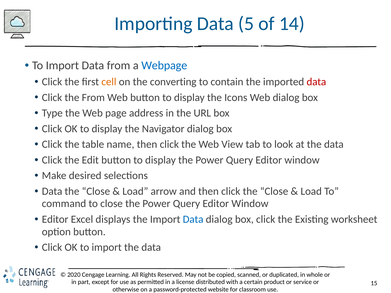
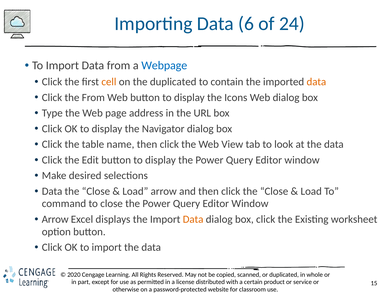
5: 5 -> 6
14: 14 -> 24
the converting: converting -> duplicated
data at (316, 82) colour: red -> orange
Editor at (55, 219): Editor -> Arrow
Data at (193, 219) colour: blue -> orange
